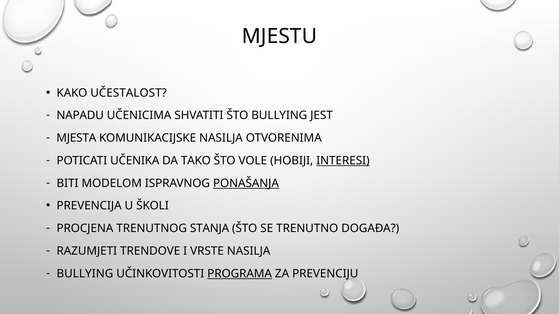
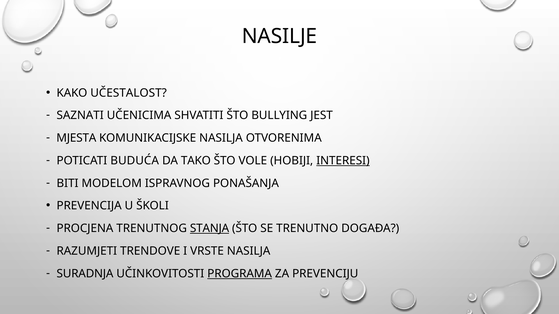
MJESTU: MJESTU -> NASILJE
NAPADU: NAPADU -> SAZNATI
UČENIKA: UČENIKA -> BUDUĆA
PONAŠANJA underline: present -> none
STANJA underline: none -> present
BULLYING at (85, 274): BULLYING -> SURADNJA
